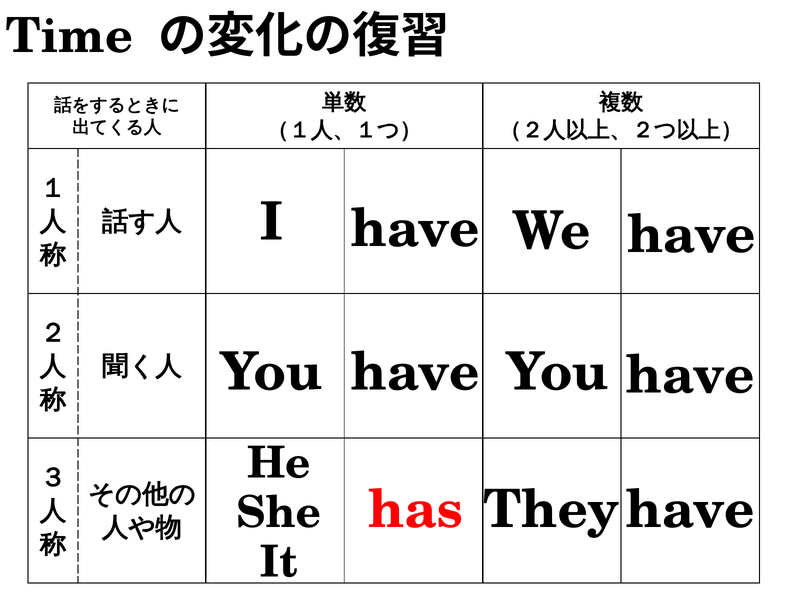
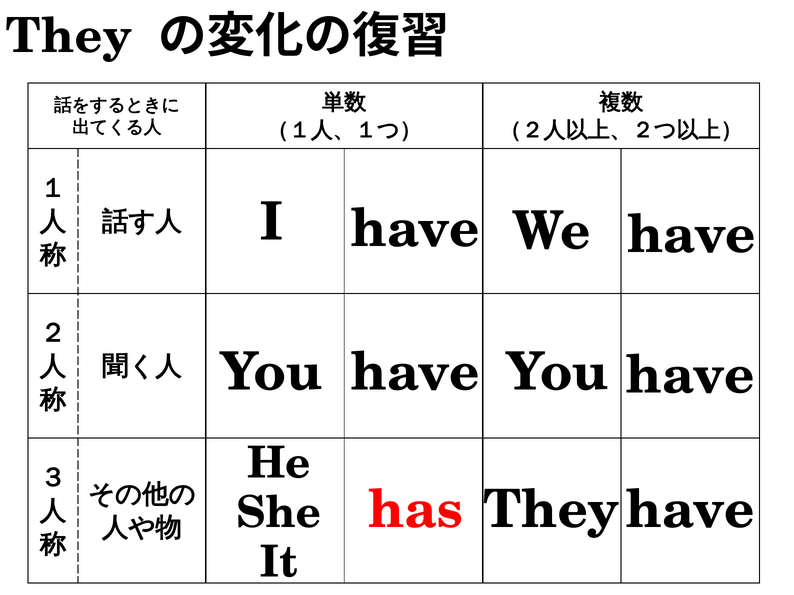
Time at (69, 36): Time -> They
